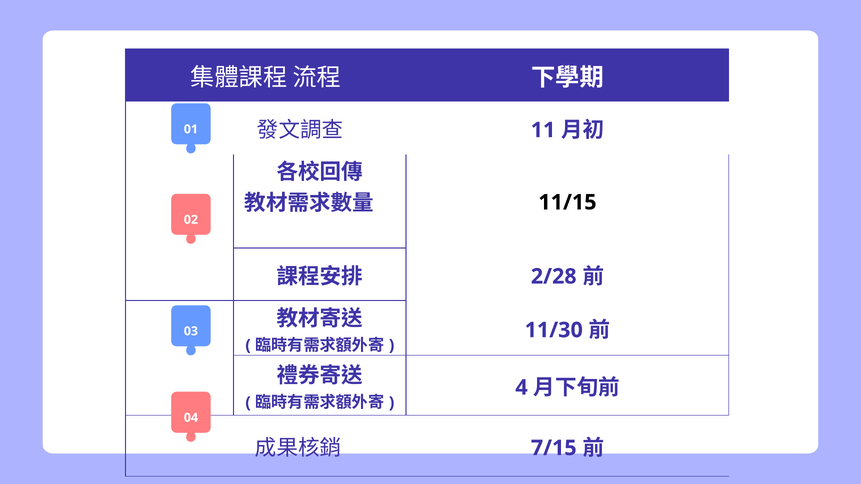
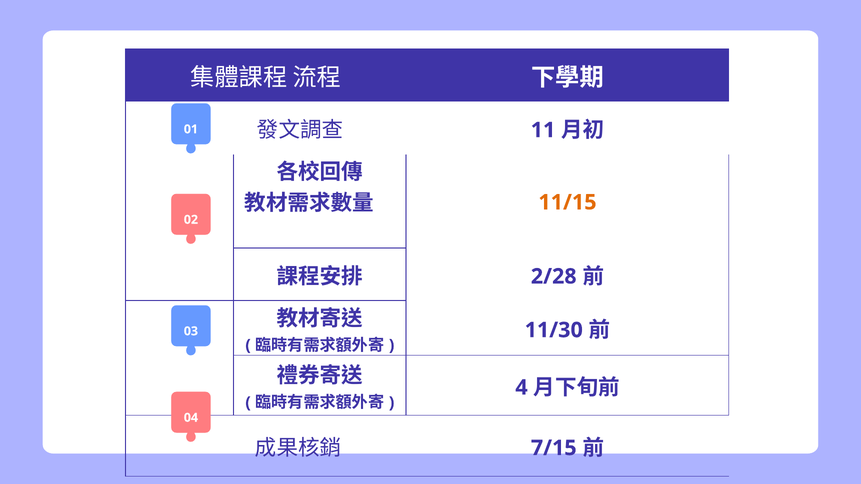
11/15 colour: black -> orange
